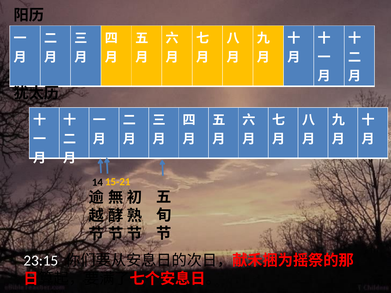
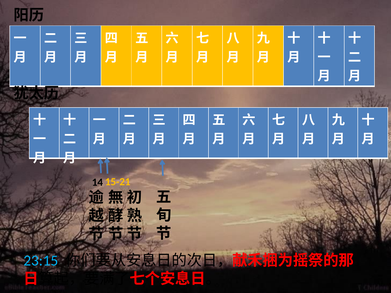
23:15 colour: white -> light blue
